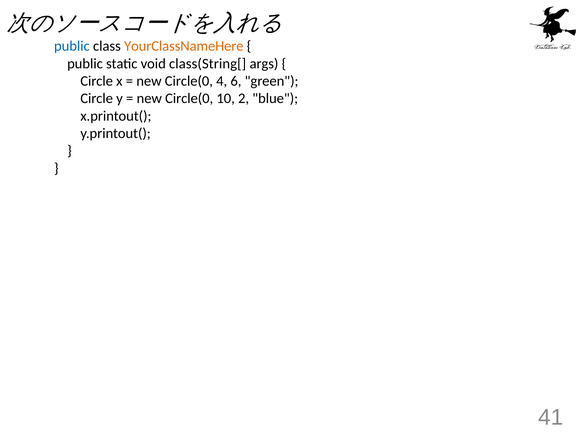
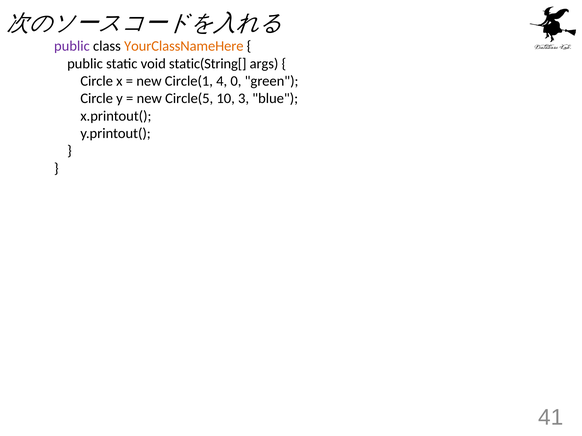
public at (72, 46) colour: blue -> purple
class(String[: class(String[ -> static(String[
Circle(0 at (189, 81): Circle(0 -> Circle(1
6: 6 -> 0
Circle(0 at (189, 99): Circle(0 -> Circle(5
2: 2 -> 3
